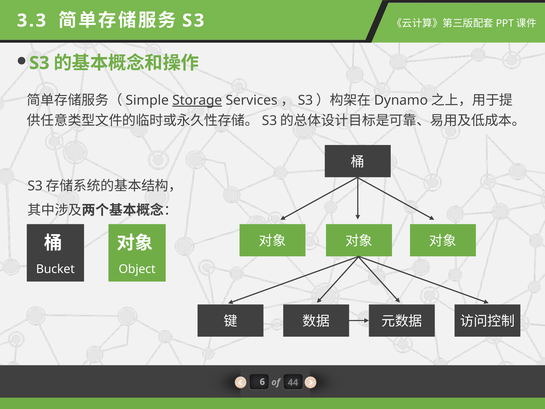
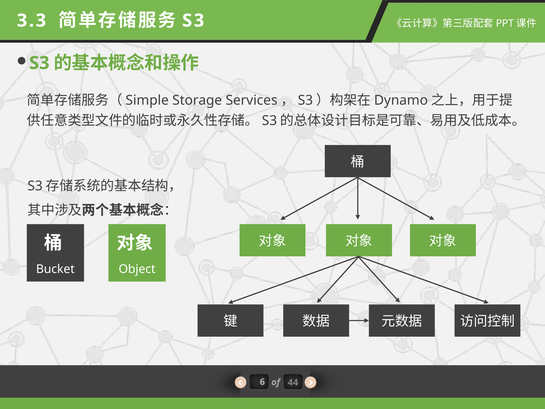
Storage underline: present -> none
